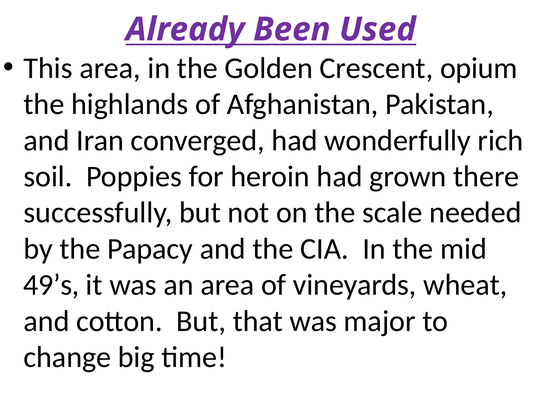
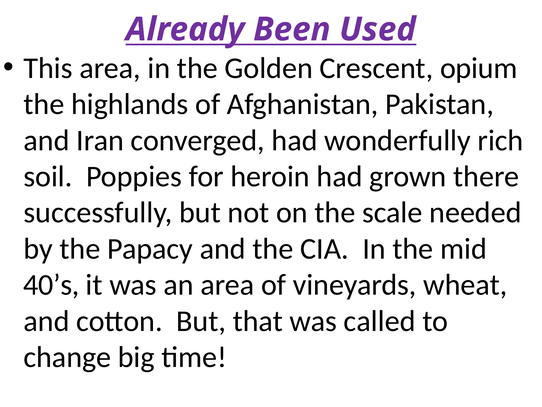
49’s: 49’s -> 40’s
major: major -> called
